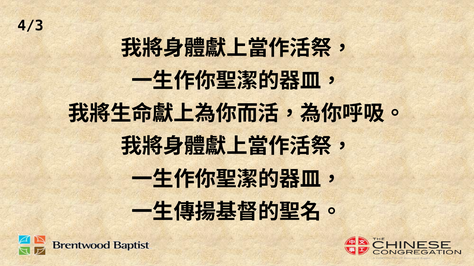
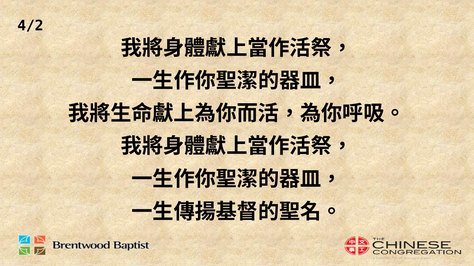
4/3: 4/3 -> 4/2
